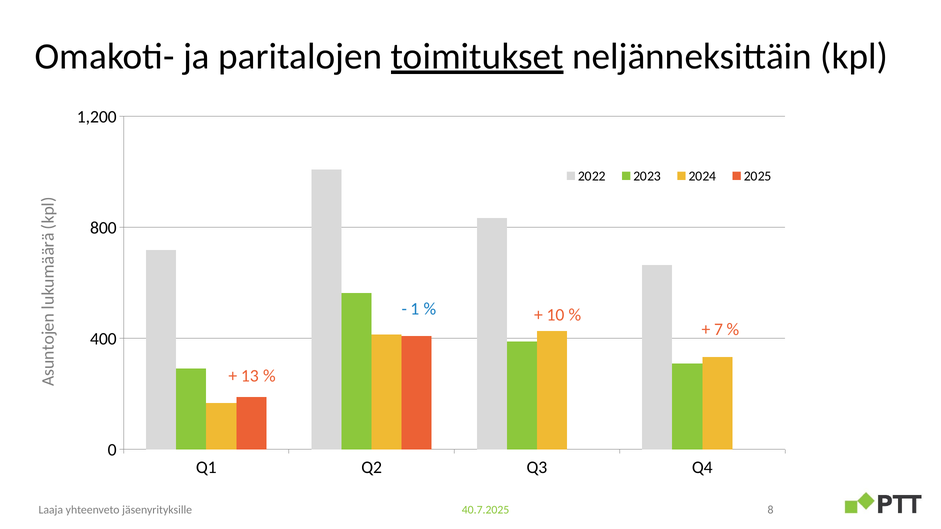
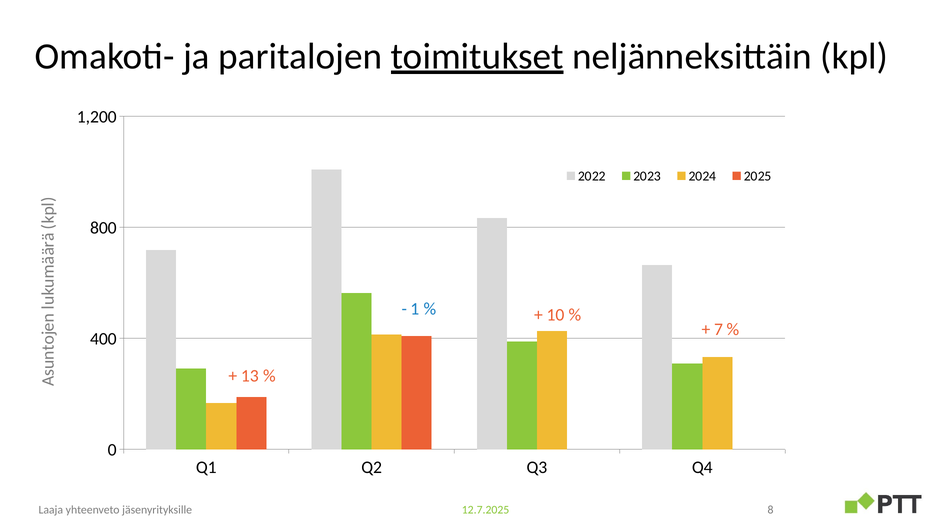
40.7.2025: 40.7.2025 -> 12.7.2025
